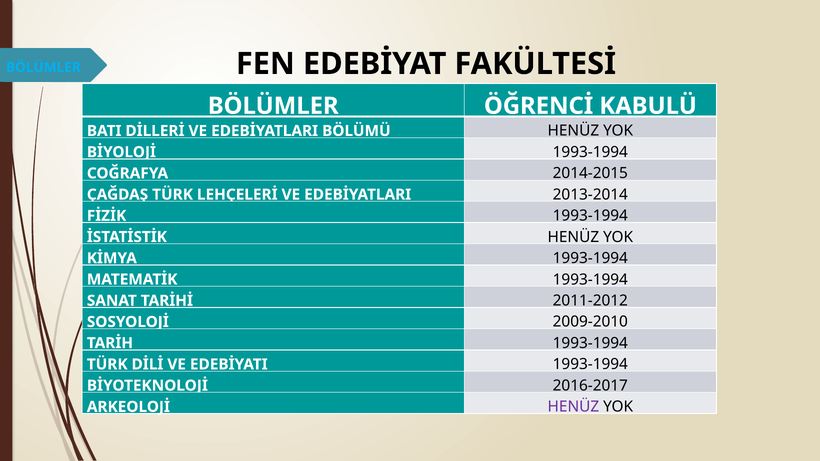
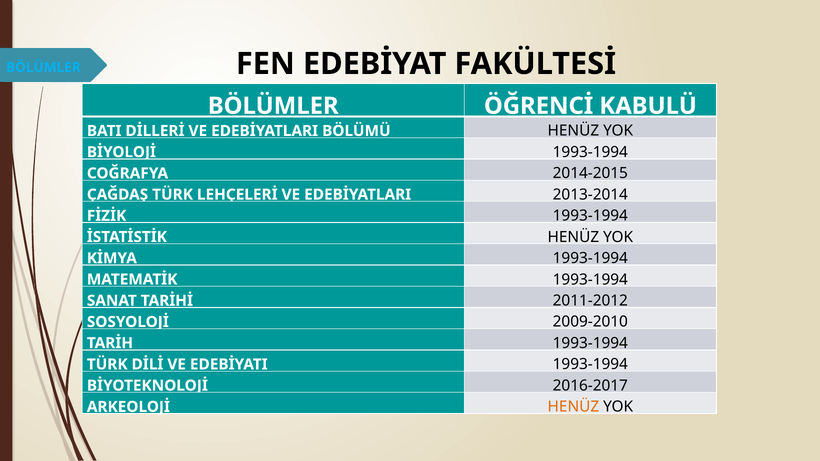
HENÜZ at (573, 407) colour: purple -> orange
